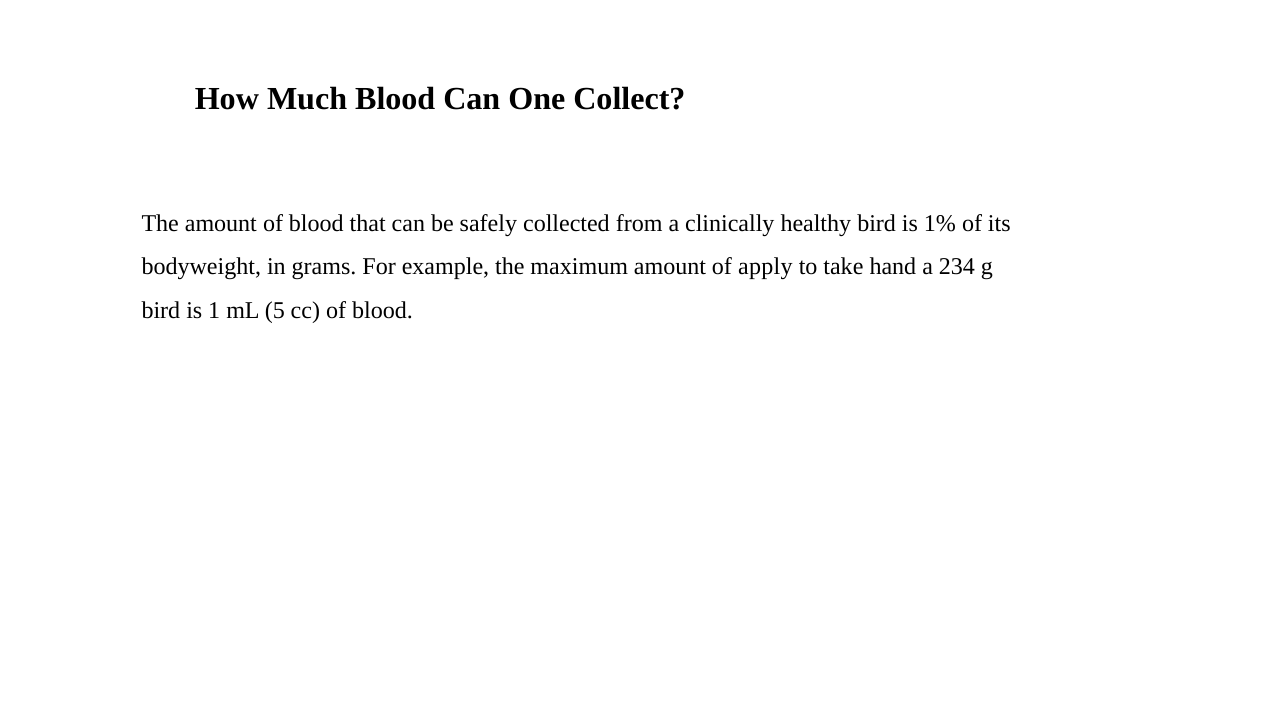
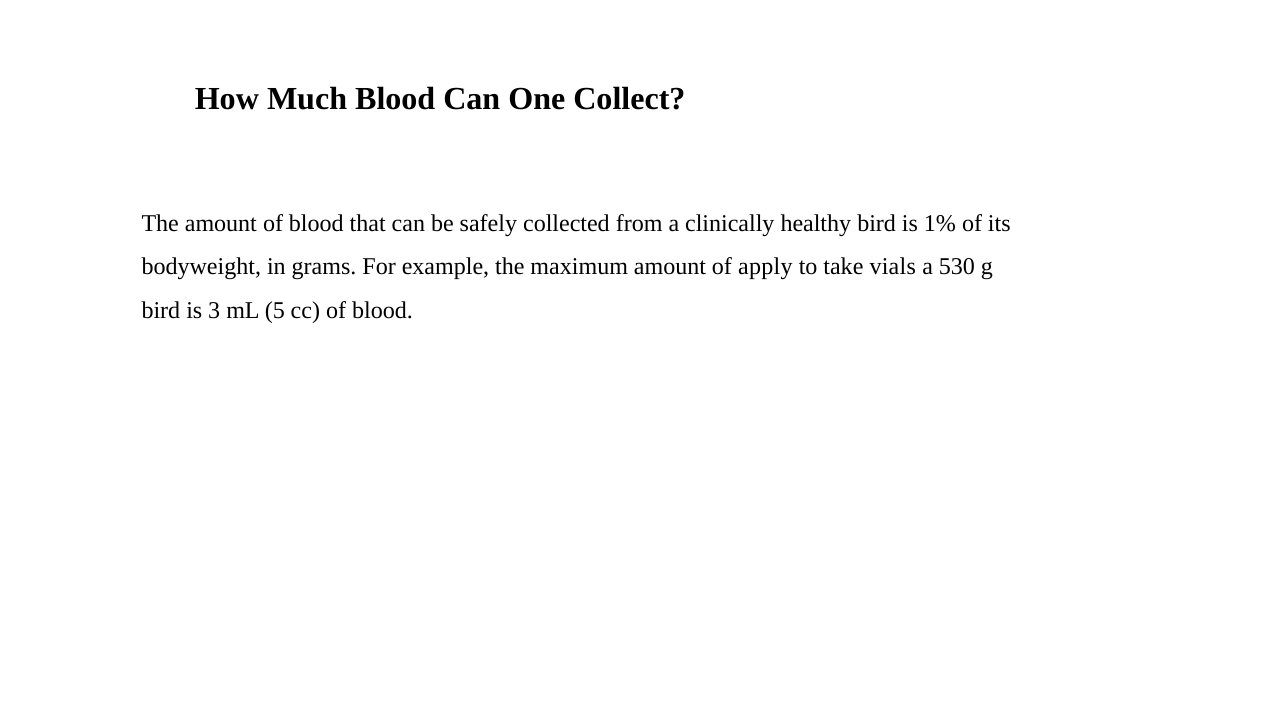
hand: hand -> vials
234: 234 -> 530
1: 1 -> 3
